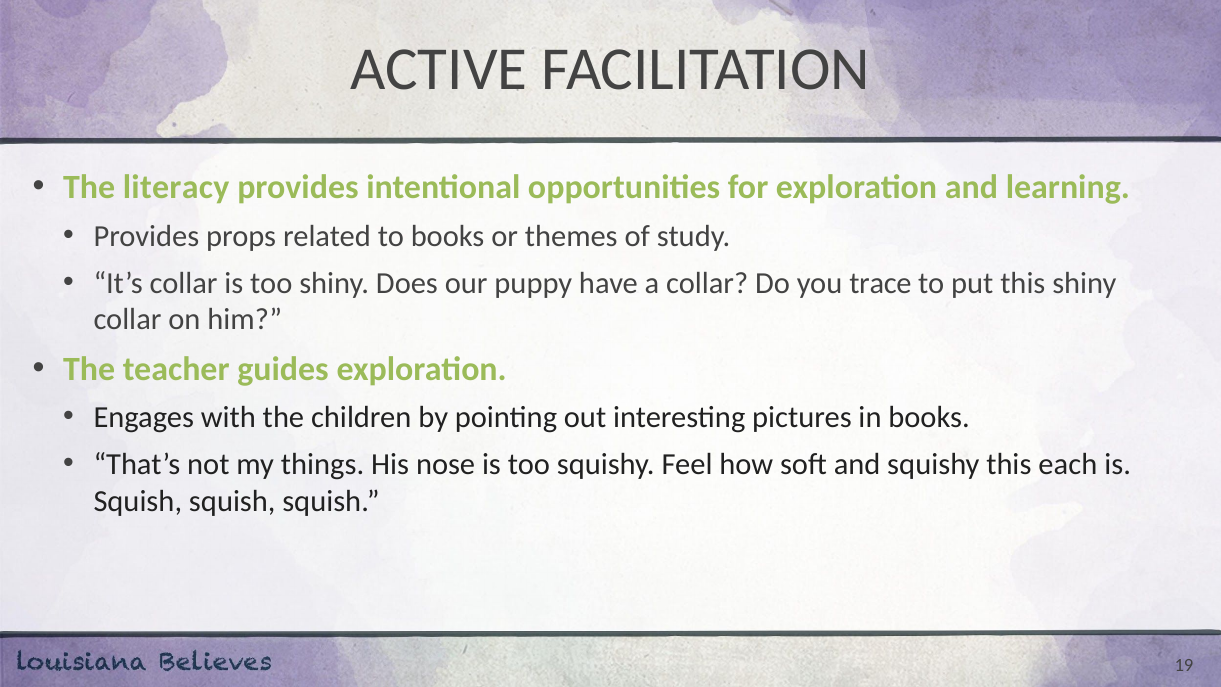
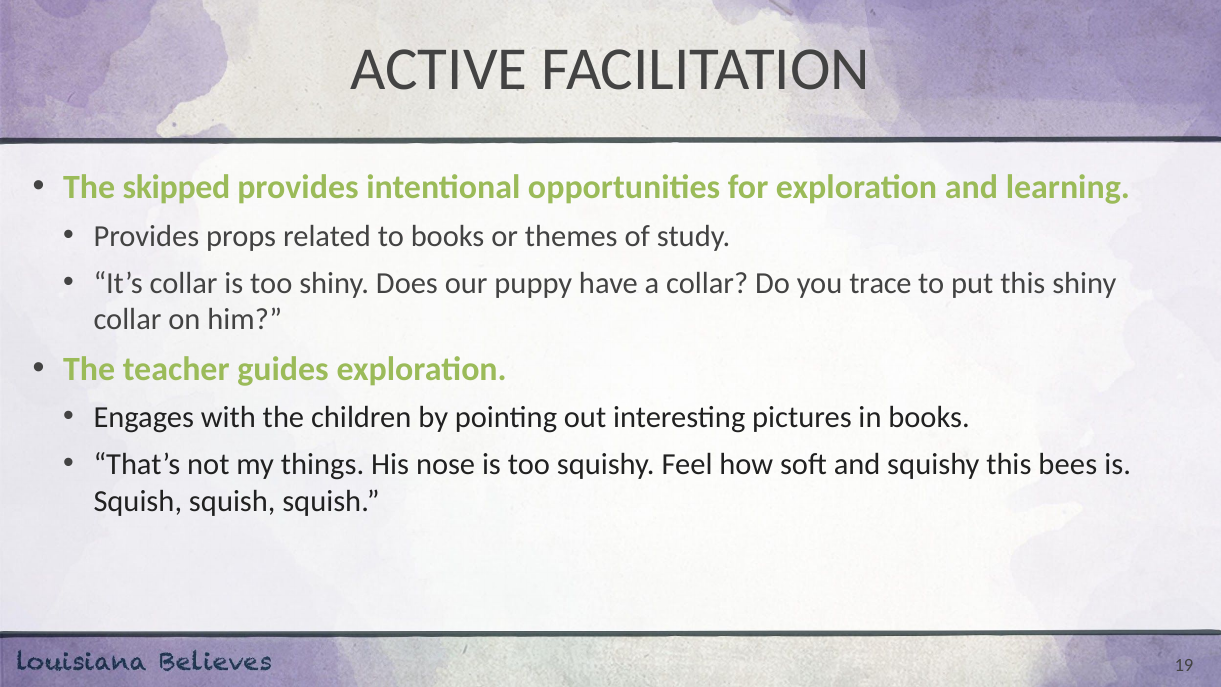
literacy: literacy -> skipped
each: each -> bees
